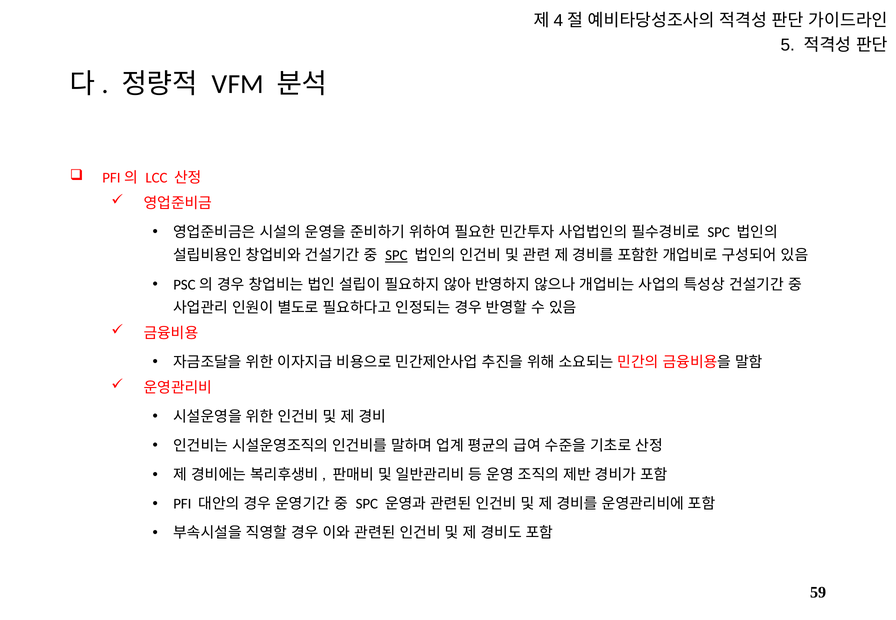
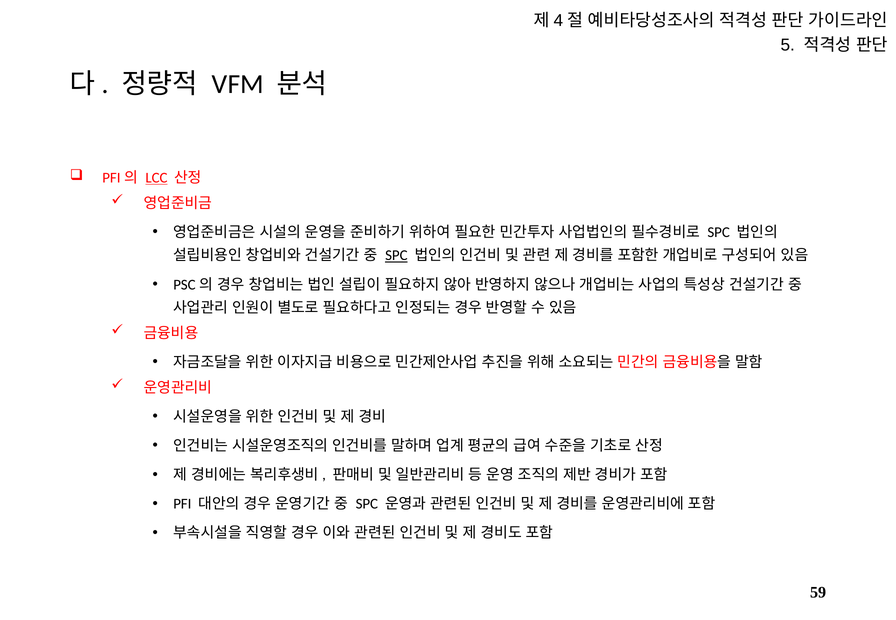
LCC underline: none -> present
